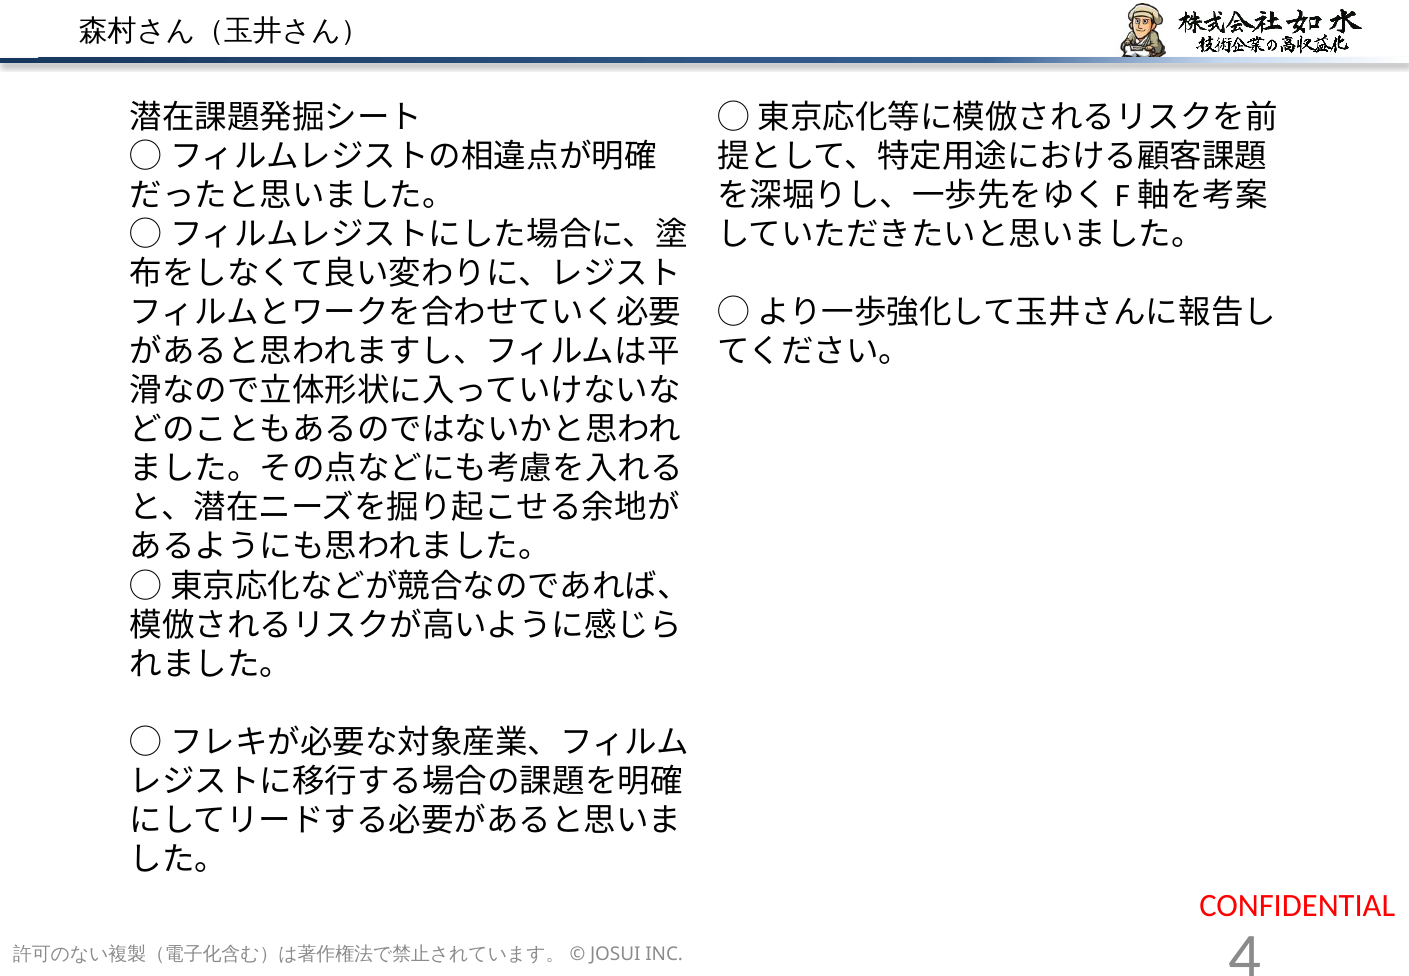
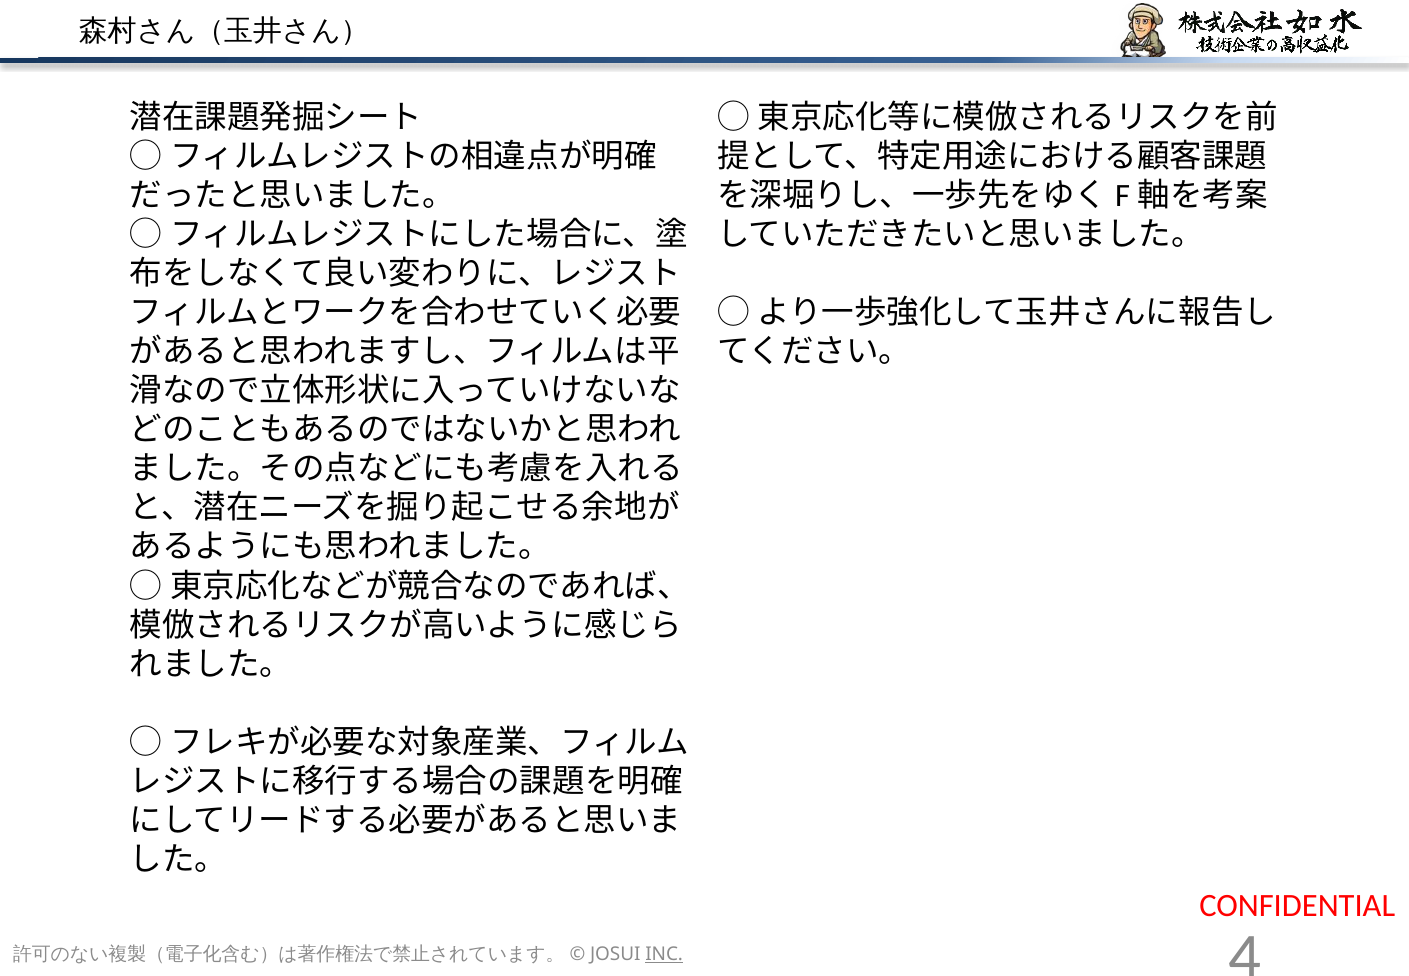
INC underline: none -> present
